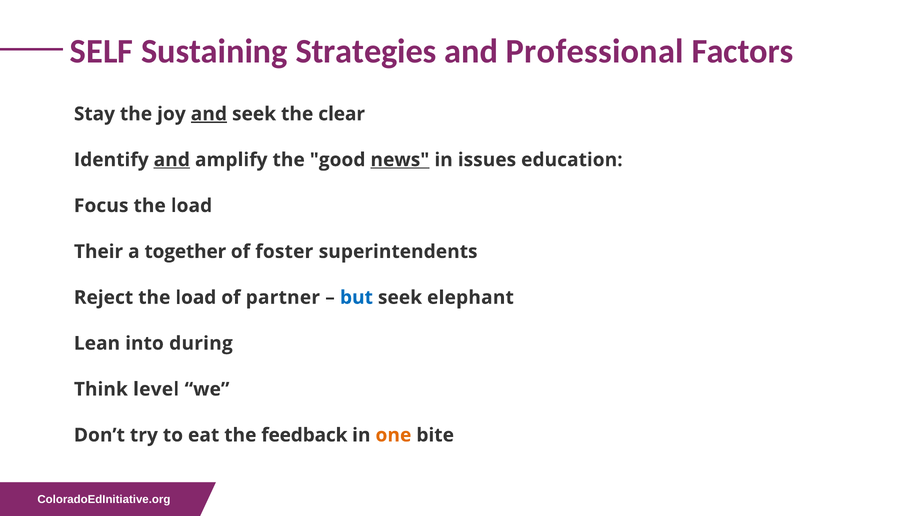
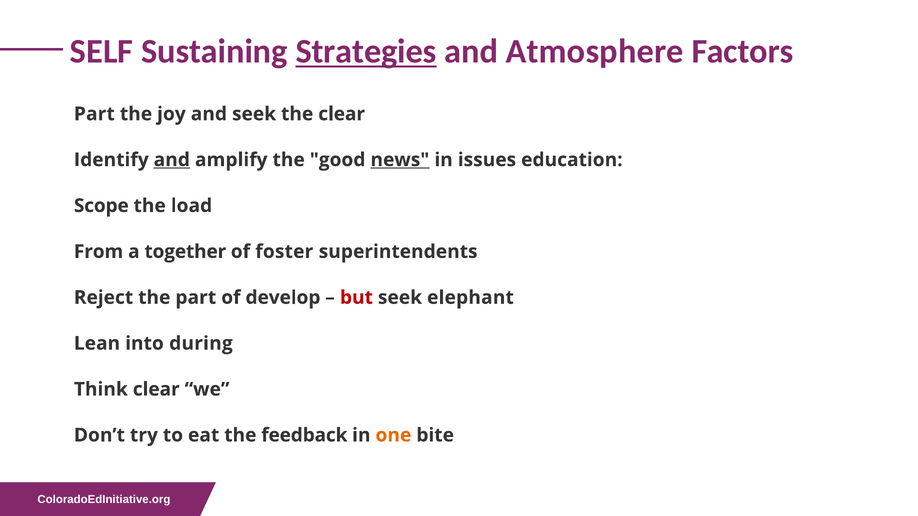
Strategies underline: none -> present
Professional: Professional -> Atmosphere
Stay at (94, 114): Stay -> Part
and at (209, 114) underline: present -> none
Focus: Focus -> Scope
Their: Their -> From
Reject the load: load -> part
partner: partner -> develop
but colour: blue -> red
Think level: level -> clear
